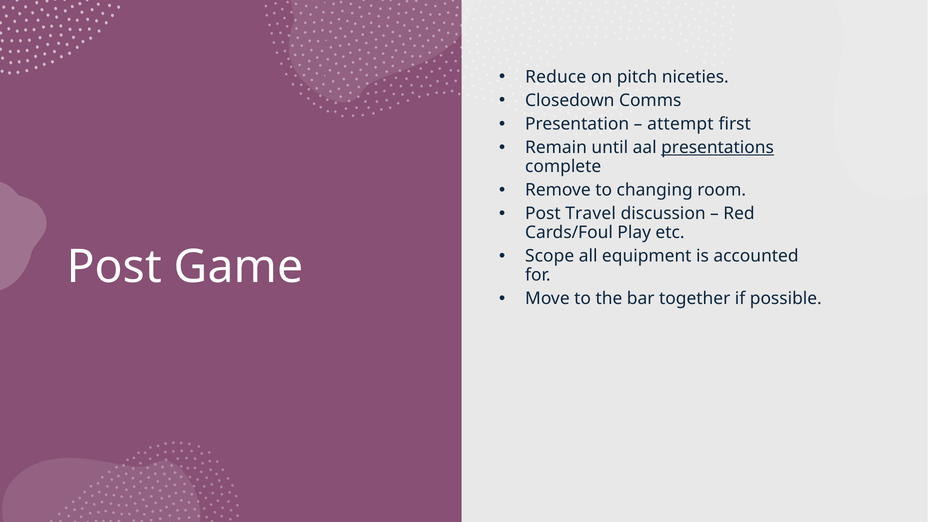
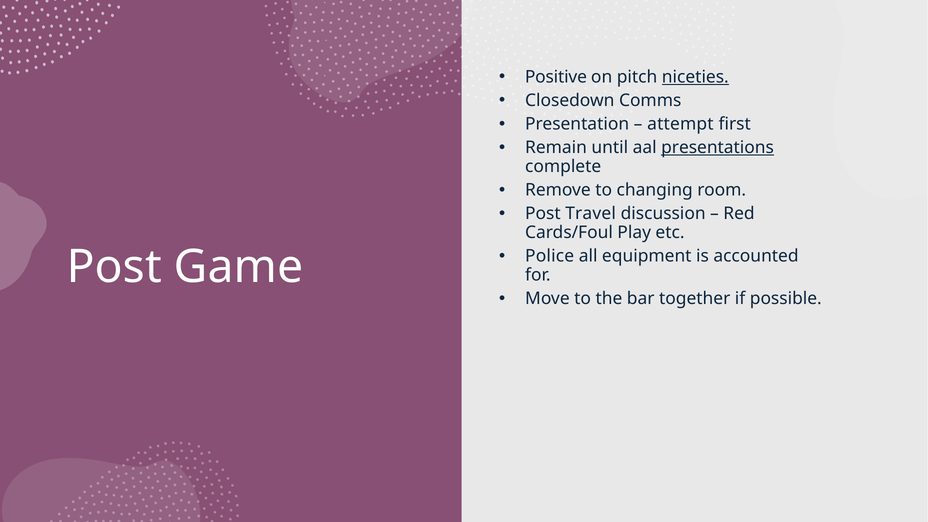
Reduce: Reduce -> Positive
niceties underline: none -> present
Scope: Scope -> Police
